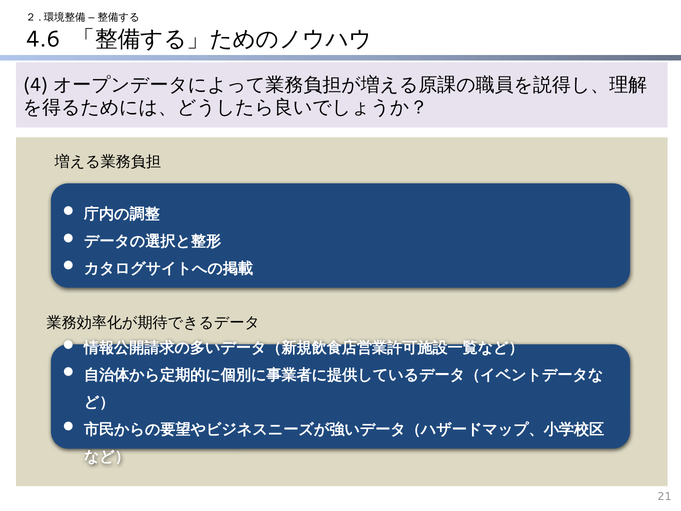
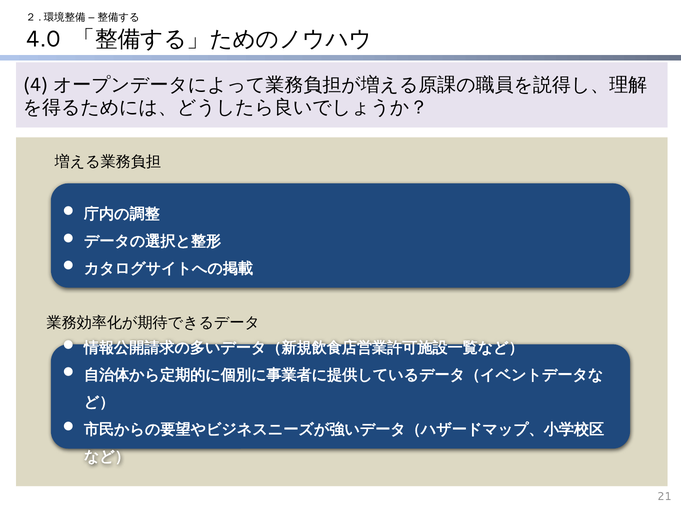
4.6: 4.6 -> 4.0
